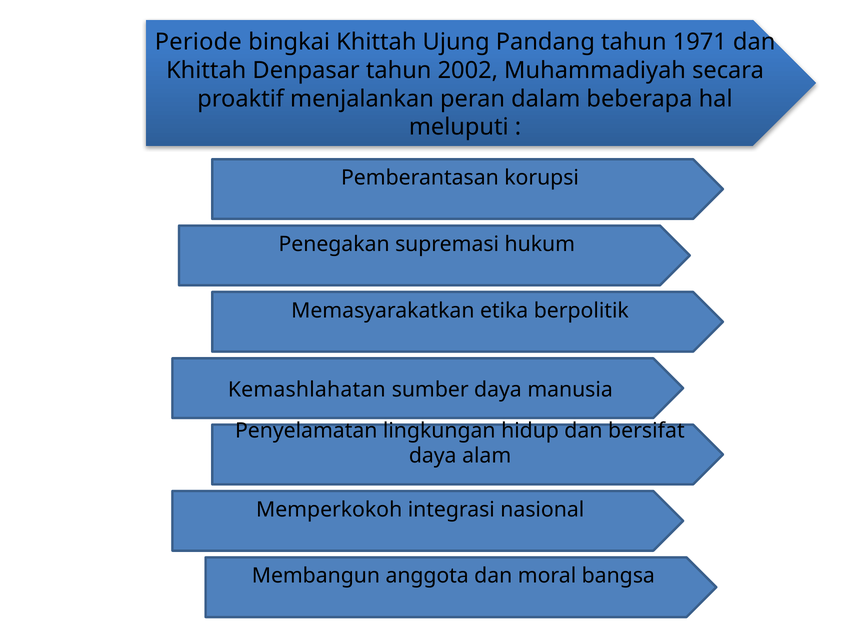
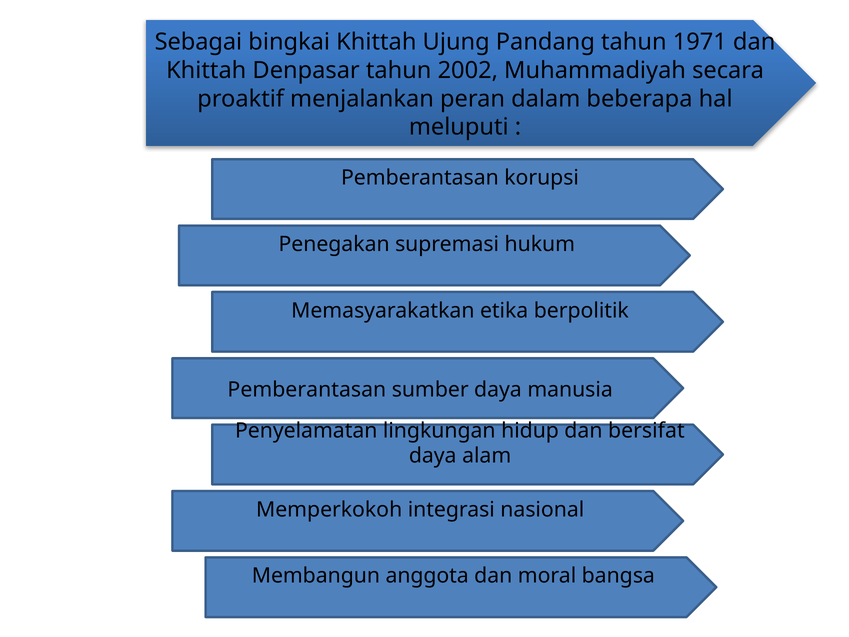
Periode: Periode -> Sebagai
Kemashlahatan at (307, 389): Kemashlahatan -> Pemberantasan
